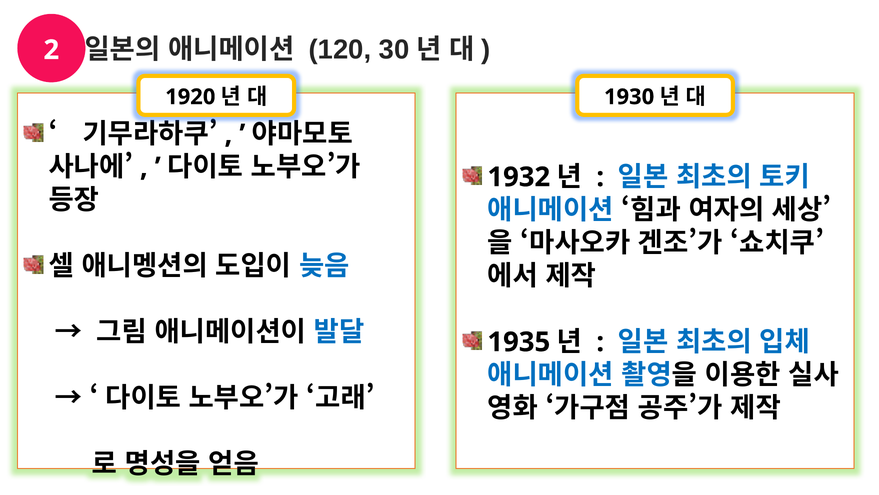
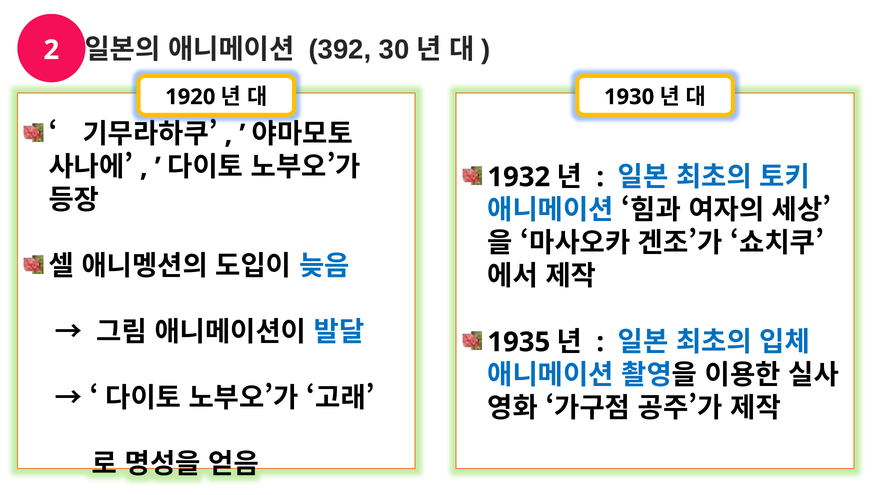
120: 120 -> 392
